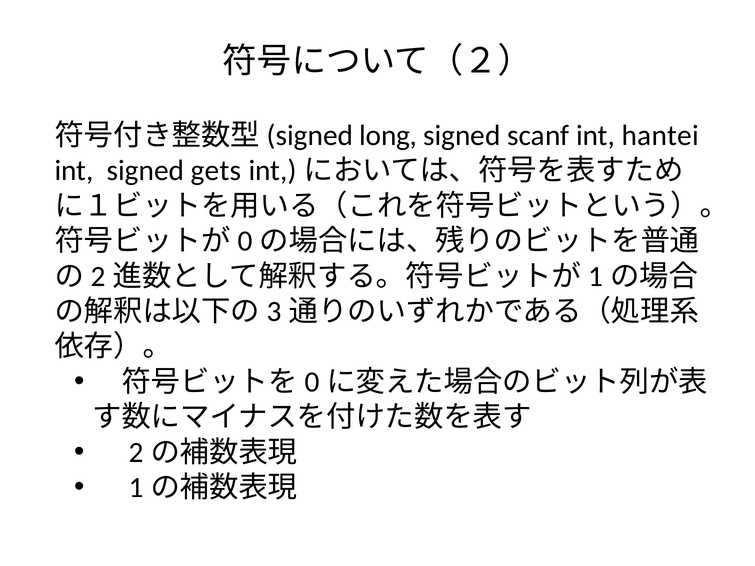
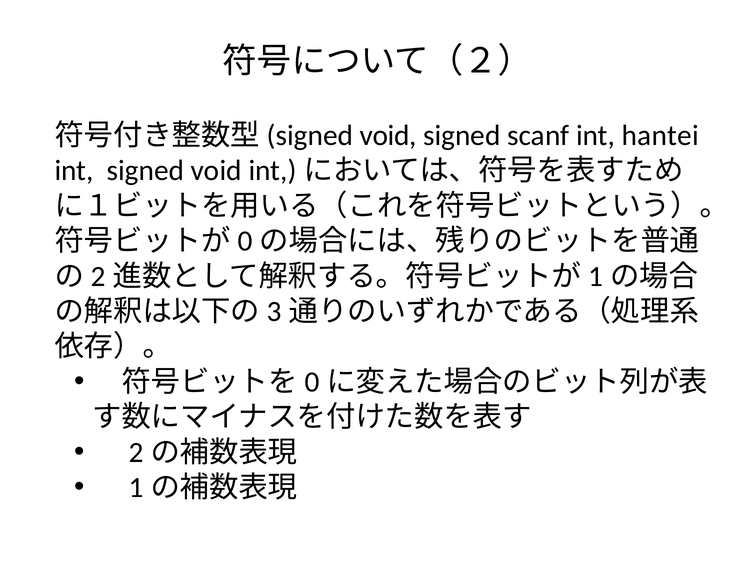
long at (388, 135): long -> void
signed gets: gets -> void
